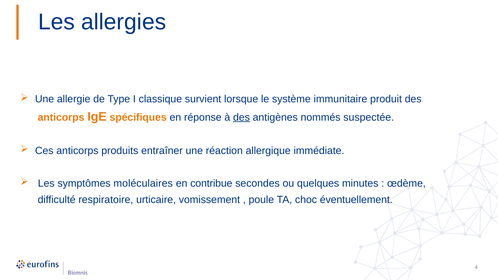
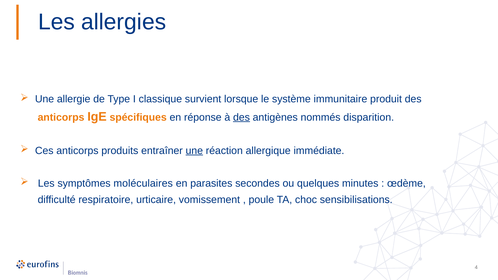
suspectée: suspectée -> disparition
une at (194, 151) underline: none -> present
contribue: contribue -> parasites
éventuellement: éventuellement -> sensibilisations
